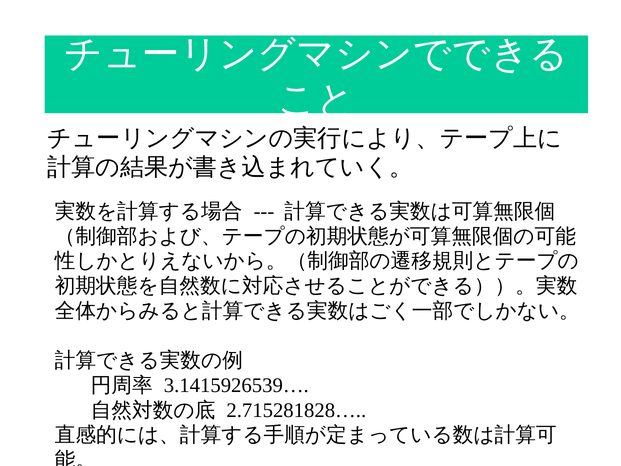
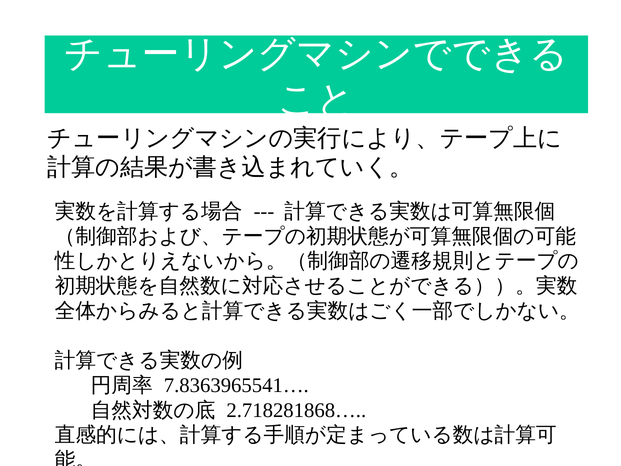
3.1415926539…: 3.1415926539… -> 7.8363965541…
2.715281828…: 2.715281828… -> 2.718281868…
